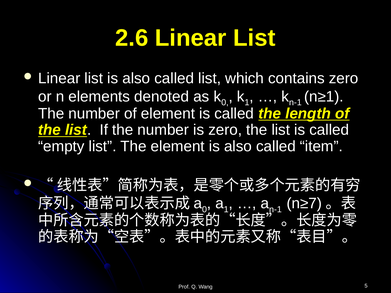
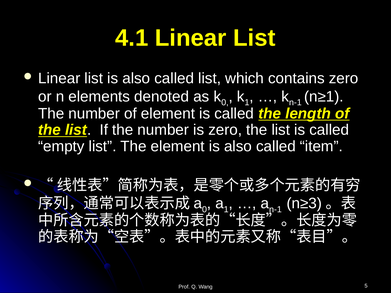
2.6: 2.6 -> 4.1
n≥7: n≥7 -> n≥3
